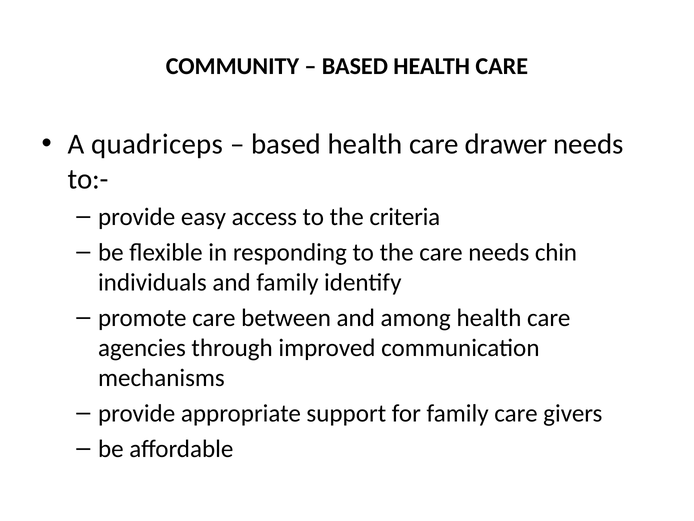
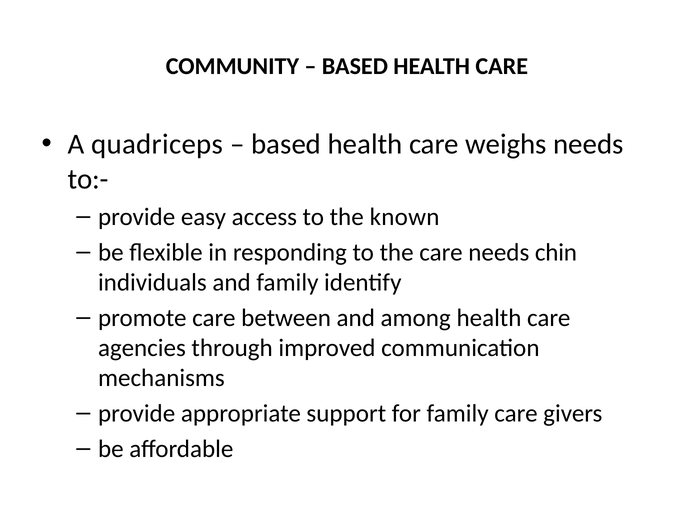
drawer: drawer -> weighs
criteria: criteria -> known
